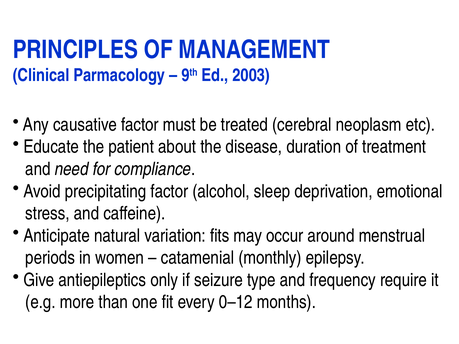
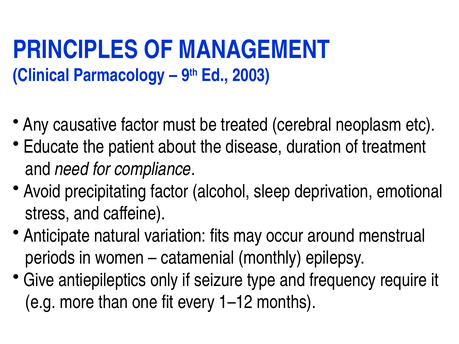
0–12: 0–12 -> 1–12
